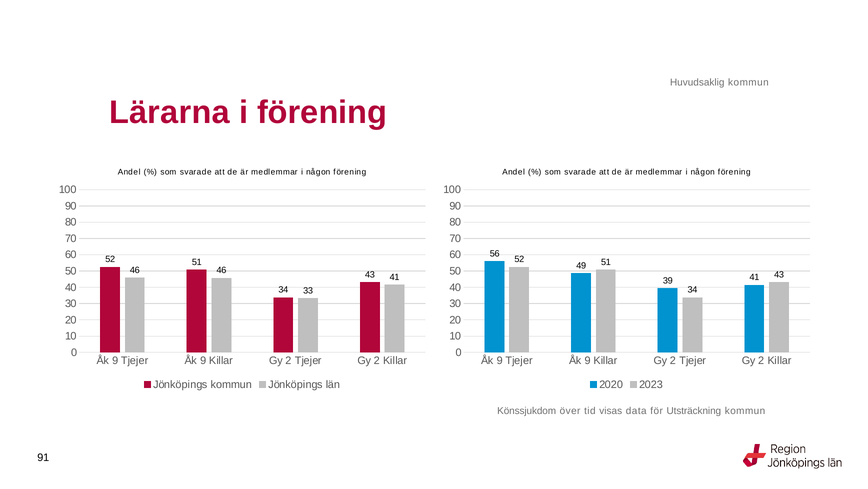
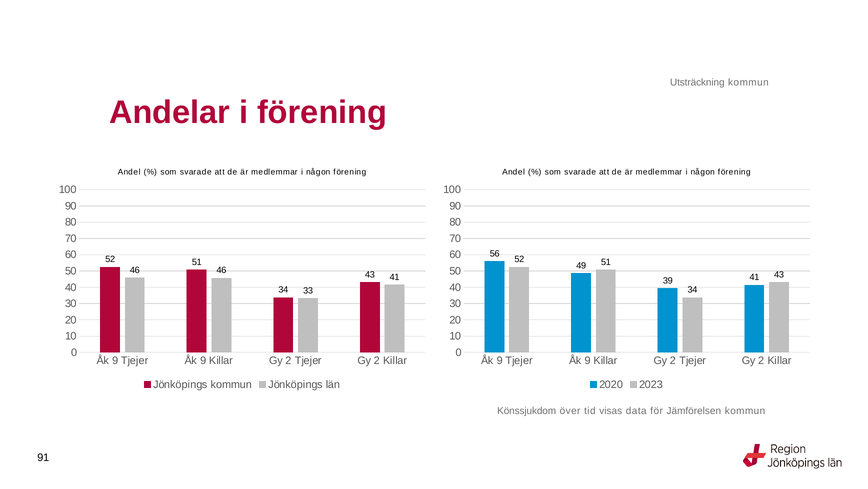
Huvudsaklig: Huvudsaklig -> Utsträckning
Lärarna: Lärarna -> Andelar
Utsträckning: Utsträckning -> Jämförelsen
